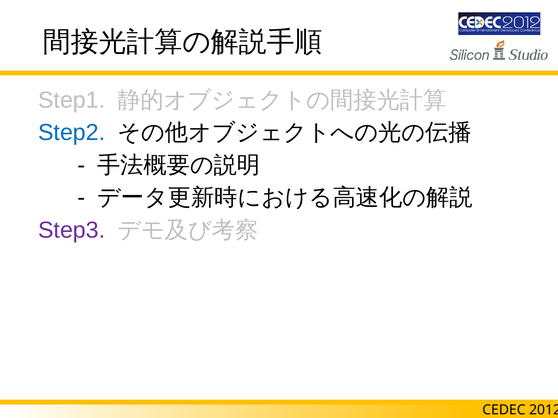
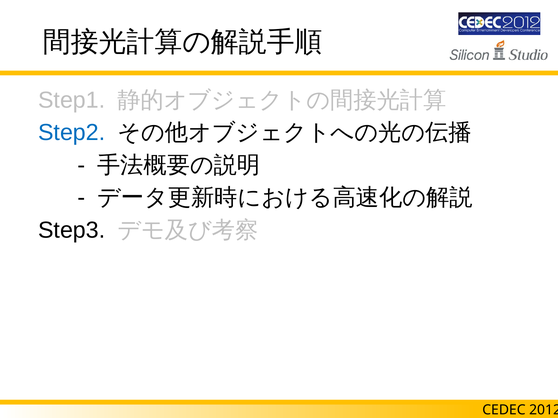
Step3 colour: purple -> black
